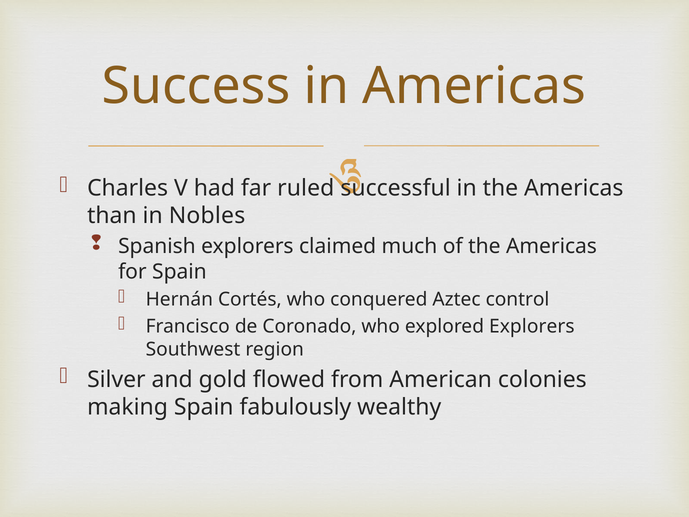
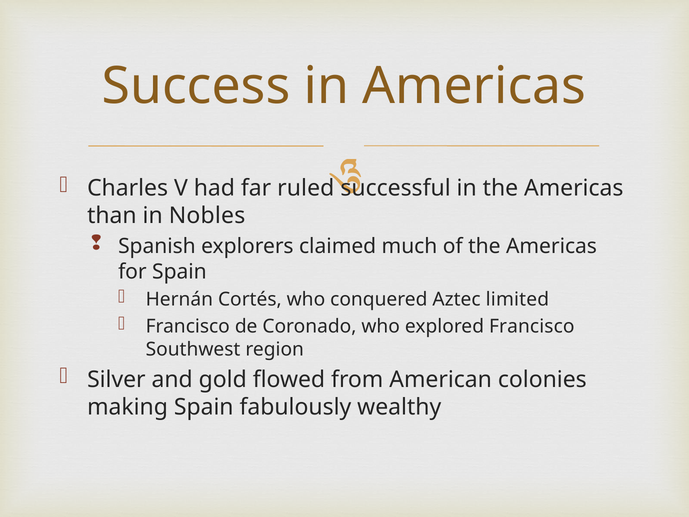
control: control -> limited
explored Explorers: Explorers -> Francisco
